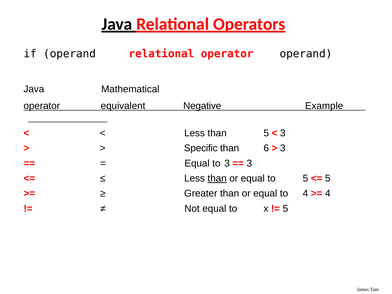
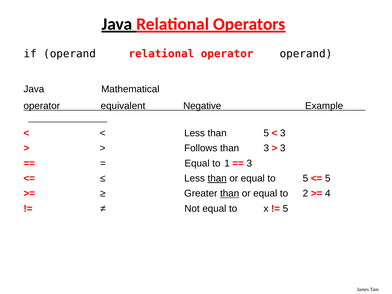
Specific: Specific -> Follows
than 6: 6 -> 3
to 3: 3 -> 1
than at (230, 193) underline: none -> present
to 4: 4 -> 2
